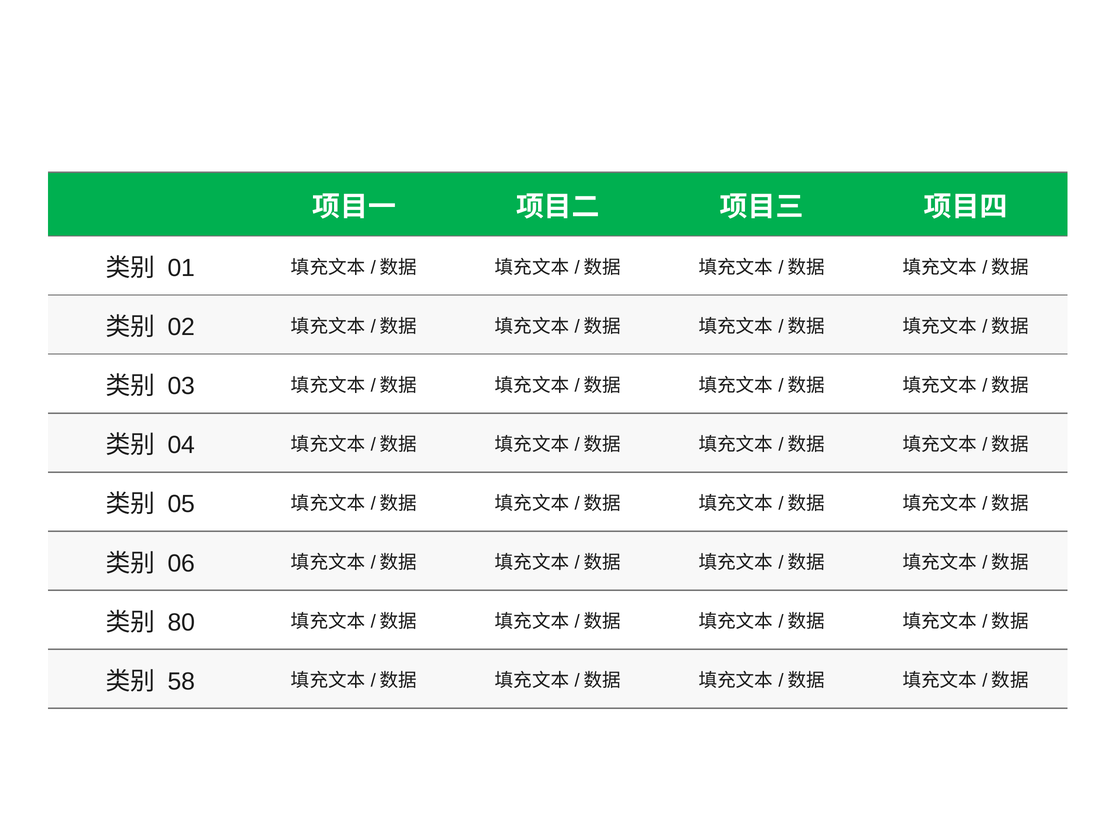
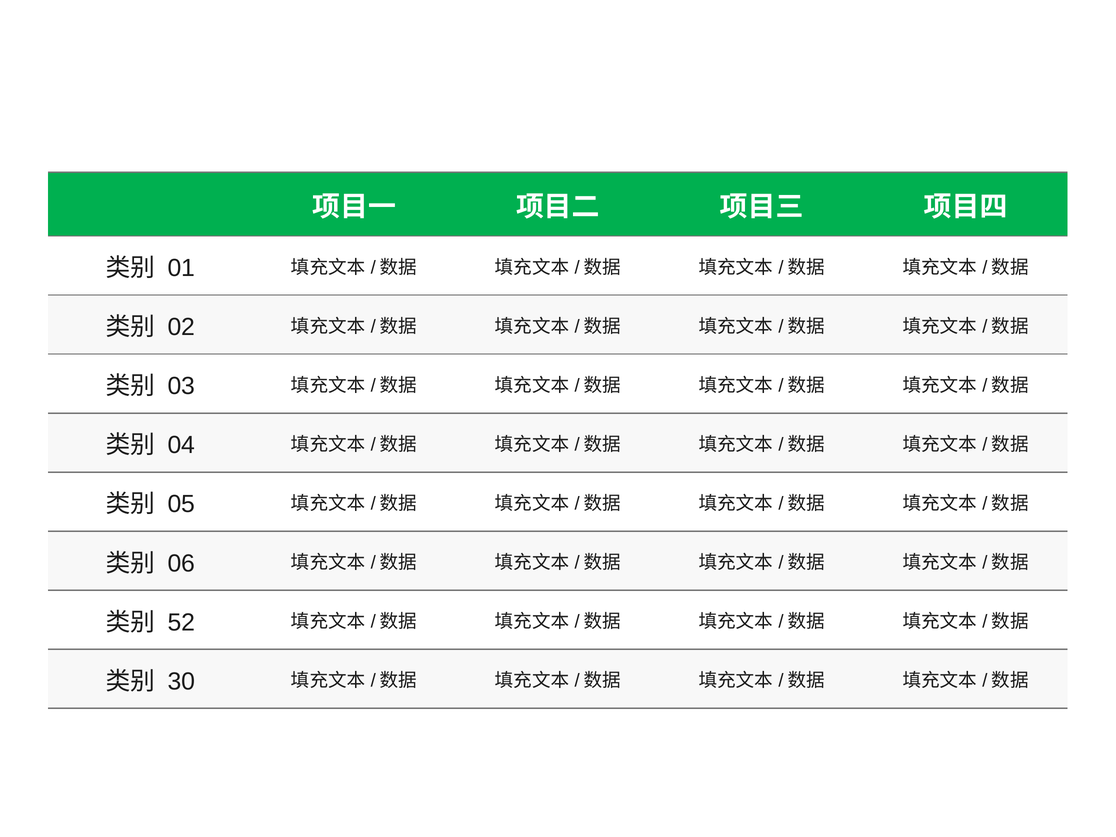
80: 80 -> 52
58: 58 -> 30
